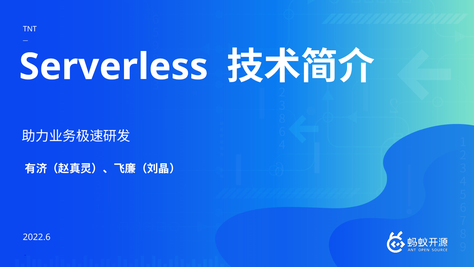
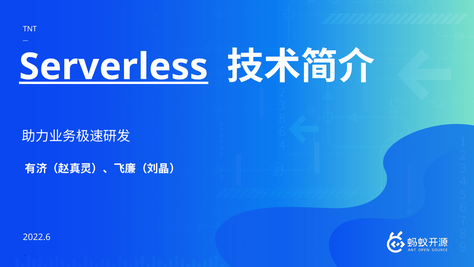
Serverless underline: none -> present
